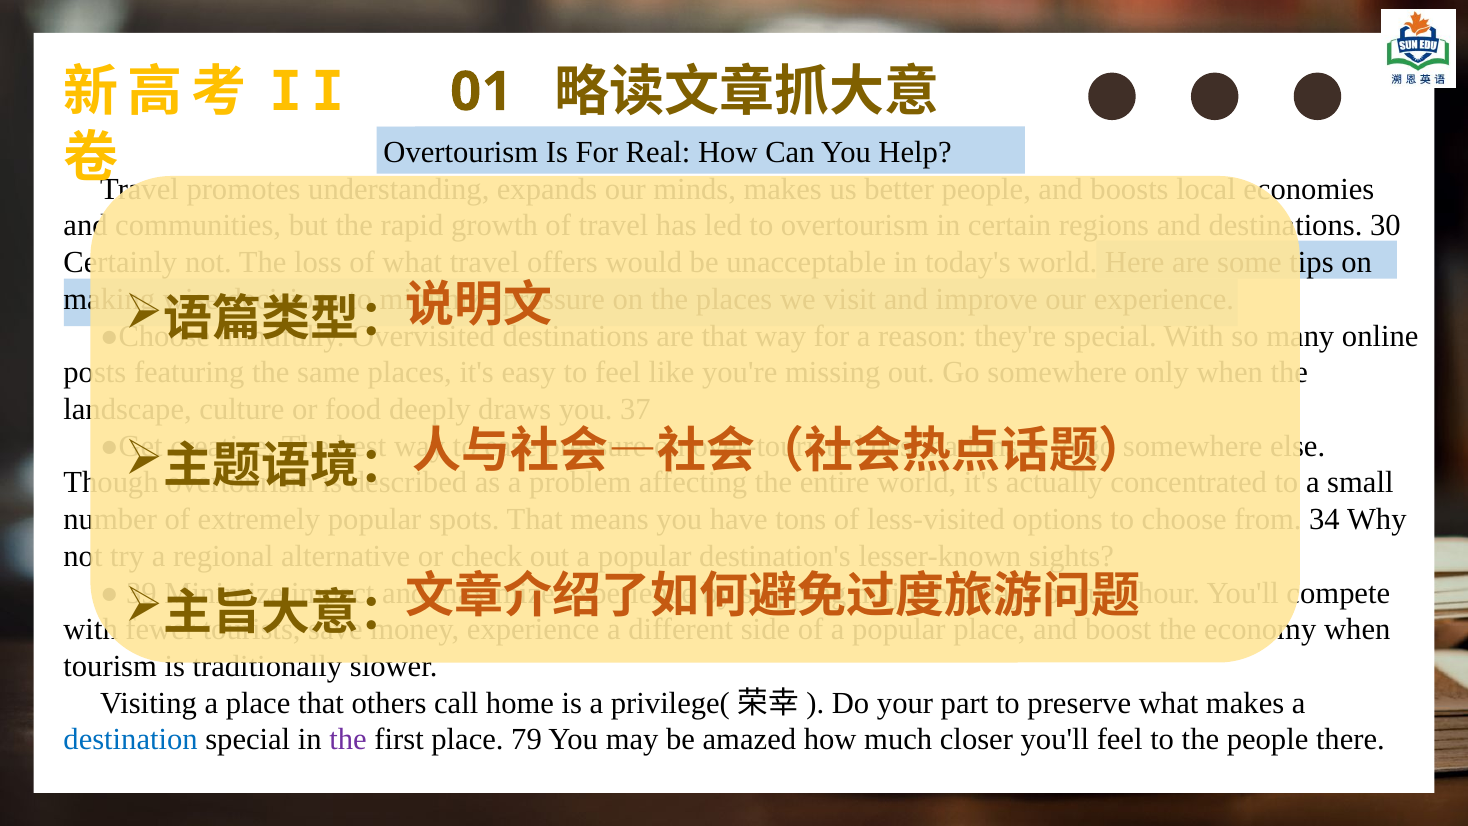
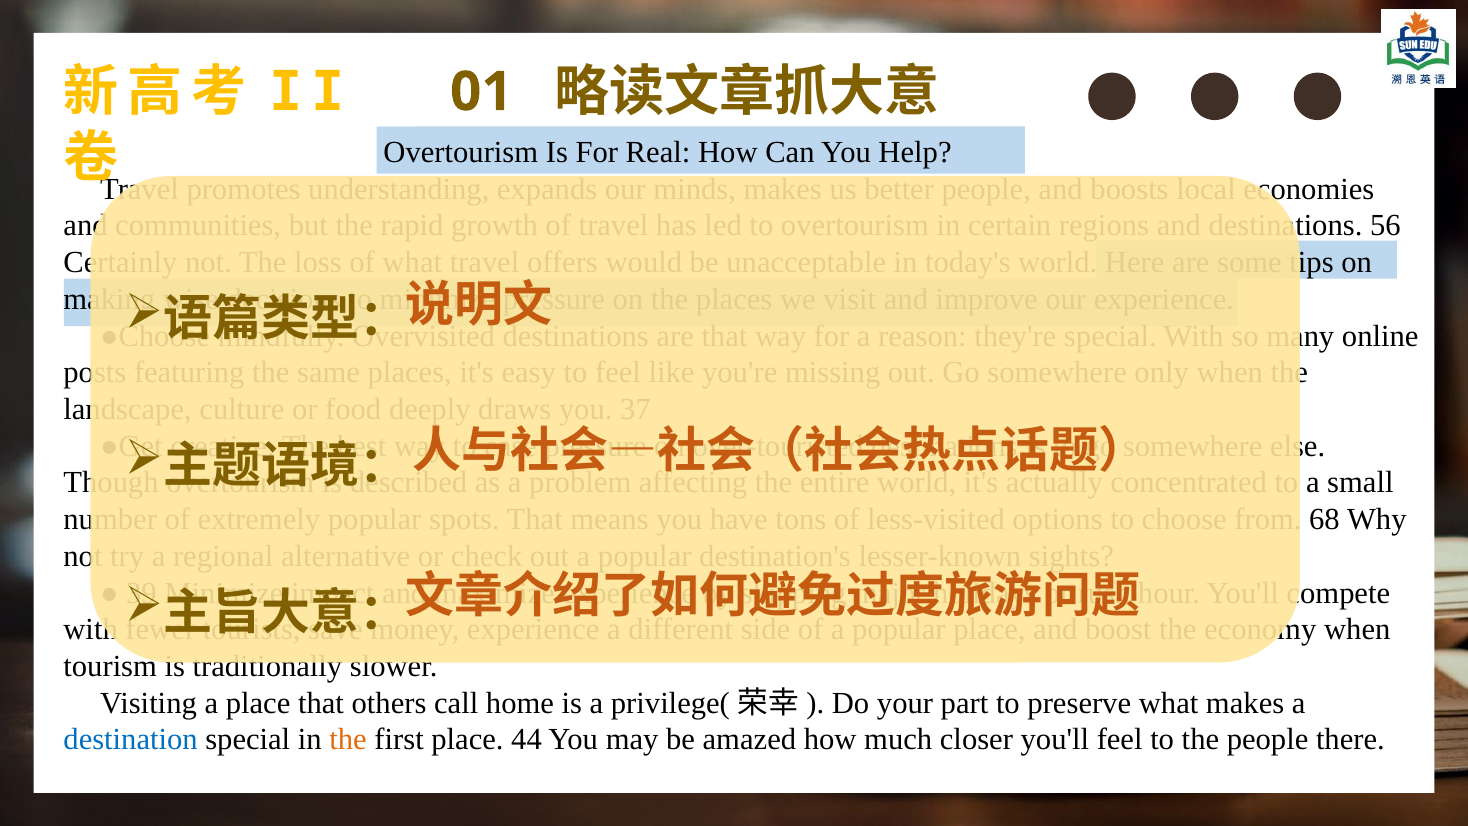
30: 30 -> 56
34: 34 -> 68
the at (348, 740) colour: purple -> orange
79: 79 -> 44
